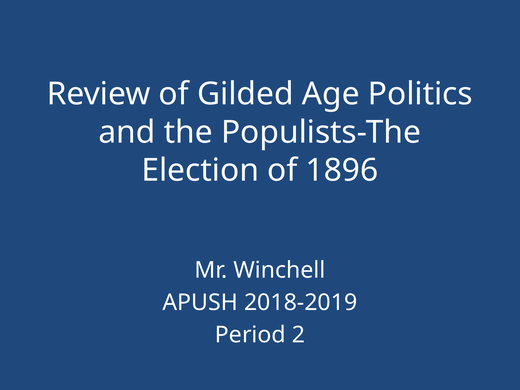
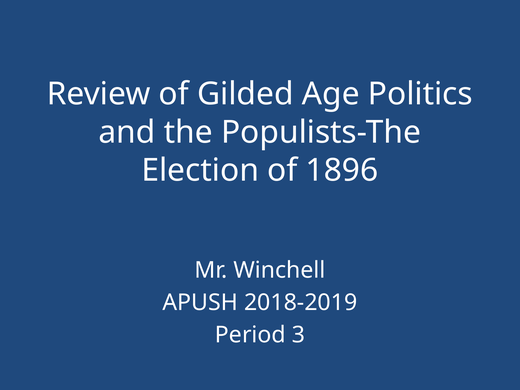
2: 2 -> 3
